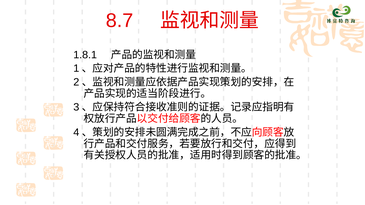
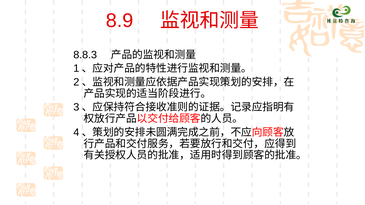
8.7: 8.7 -> 8.9
1.8.1: 1.8.1 -> 8.8.3
